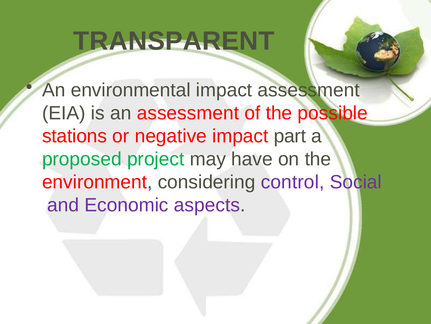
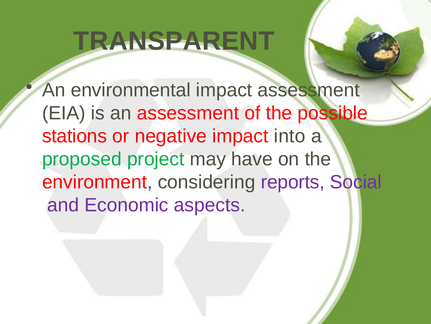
part: part -> into
control: control -> reports
